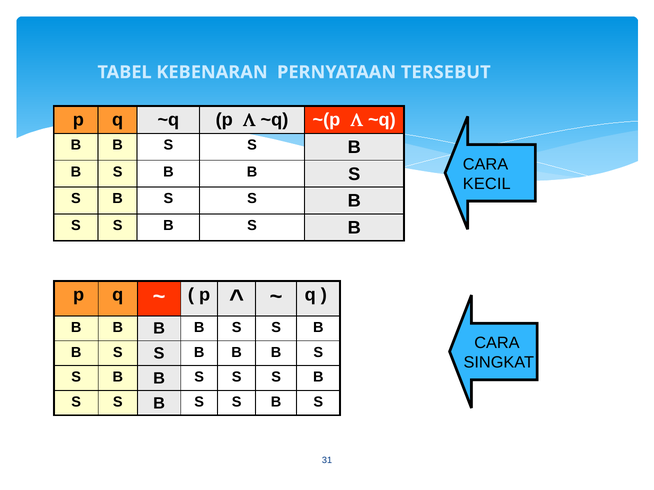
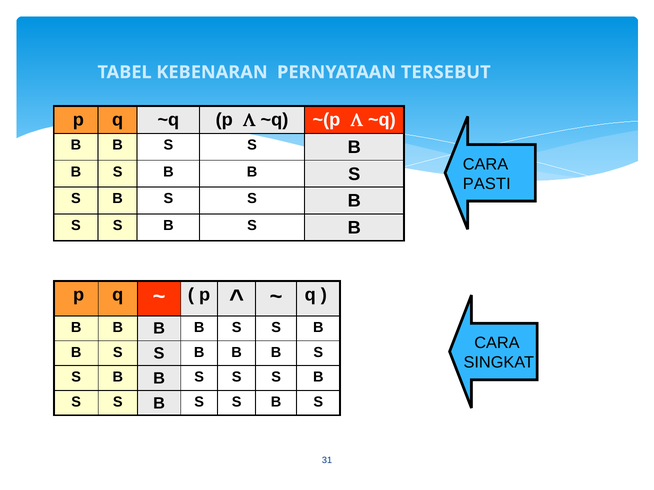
KECIL: KECIL -> PASTI
